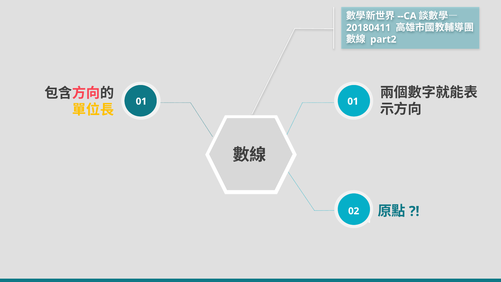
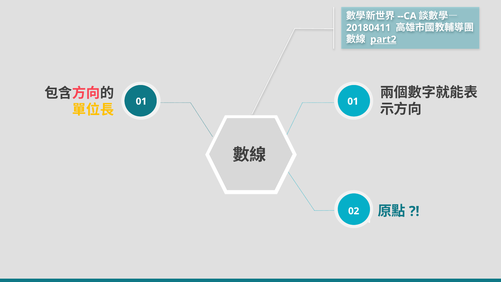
part2 underline: none -> present
